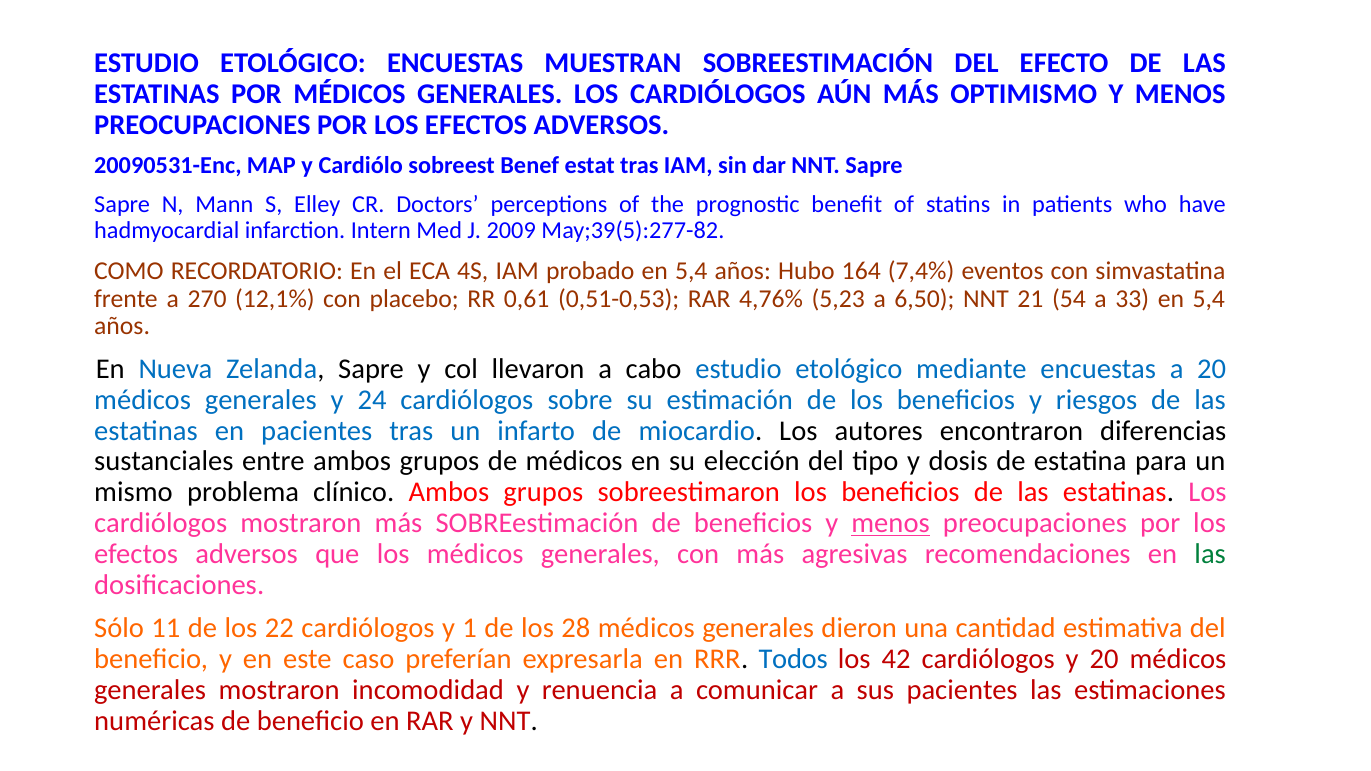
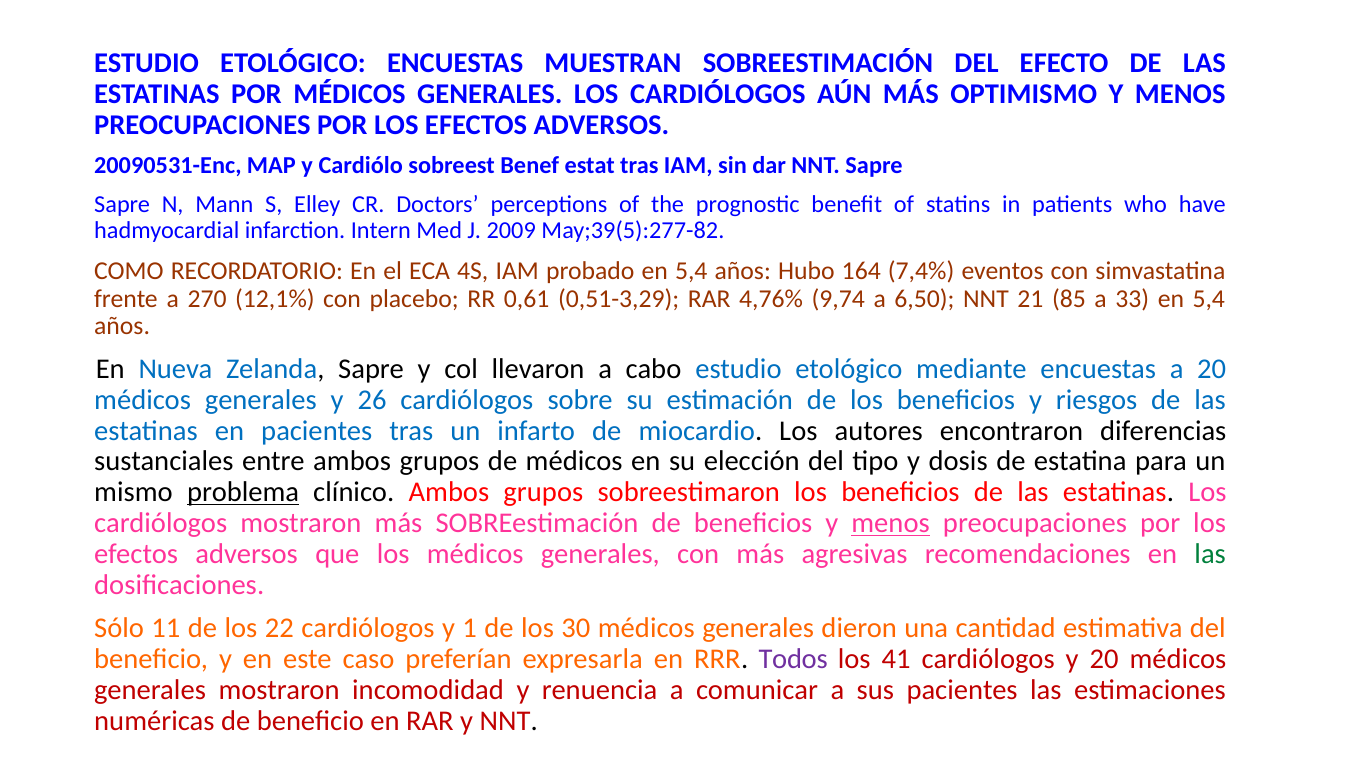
0,51-0,53: 0,51-0,53 -> 0,51-3,29
5,23: 5,23 -> 9,74
54: 54 -> 85
24: 24 -> 26
problema underline: none -> present
28: 28 -> 30
Todos colour: blue -> purple
42: 42 -> 41
